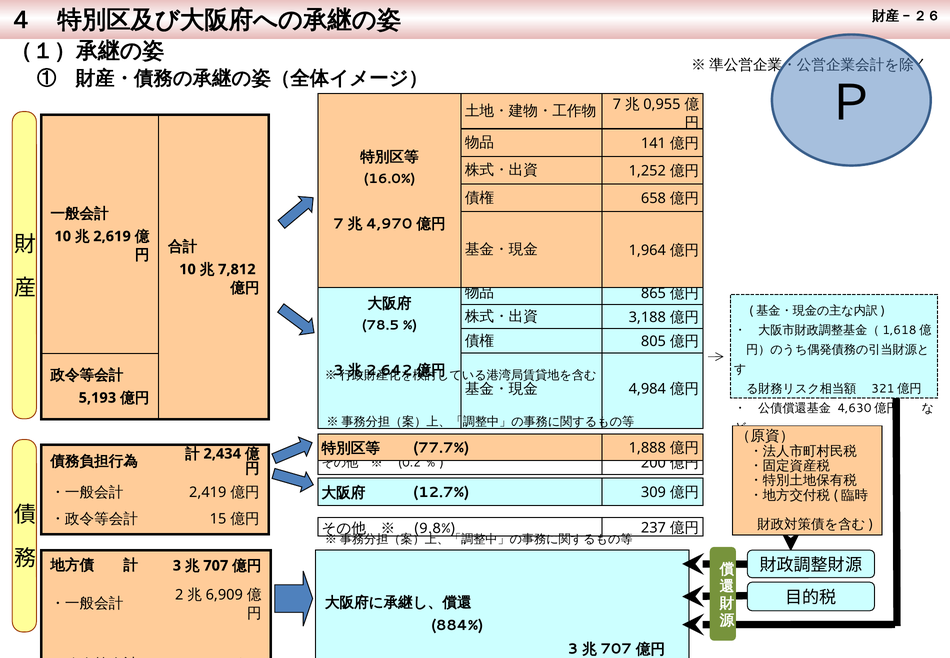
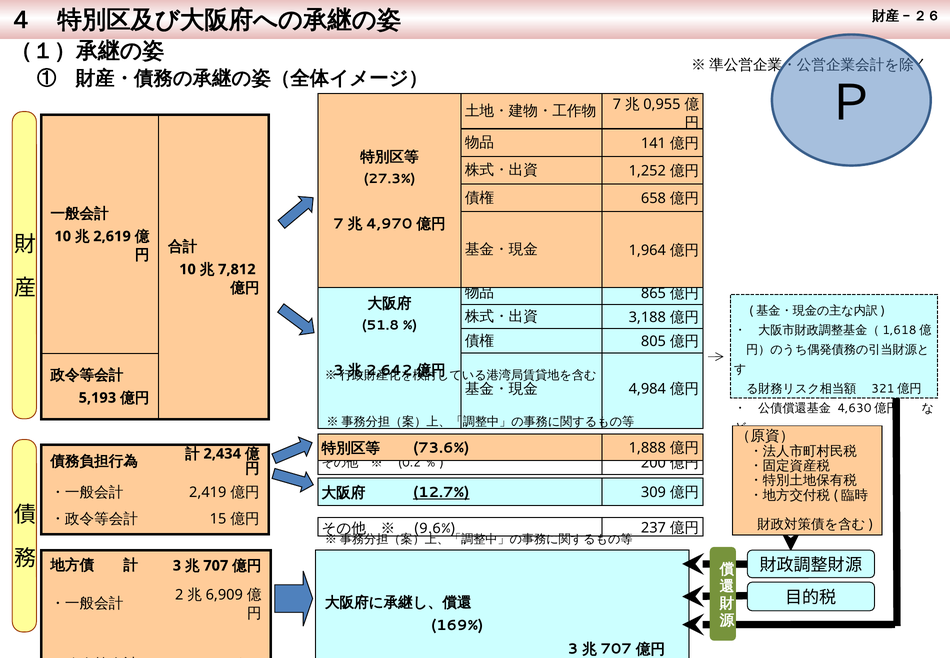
16.0%: 16.0% -> 27.3%
78.5: 78.5 -> 51.8
77.7%: 77.7% -> 73.6%
12.7% underline: none -> present
9.8%: 9.8% -> 9.6%
884%: 884% -> 169%
